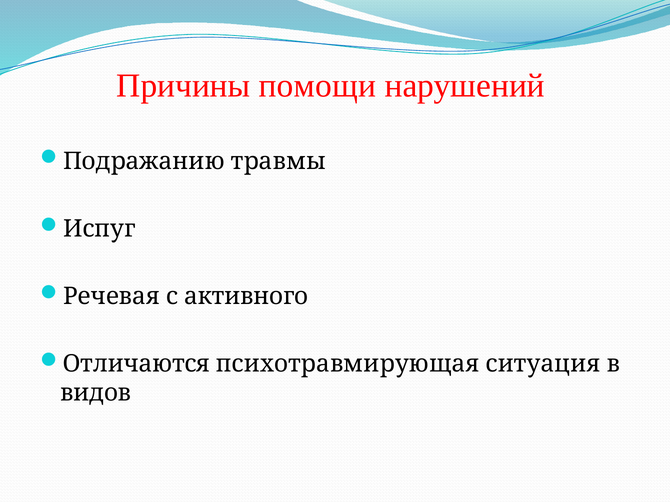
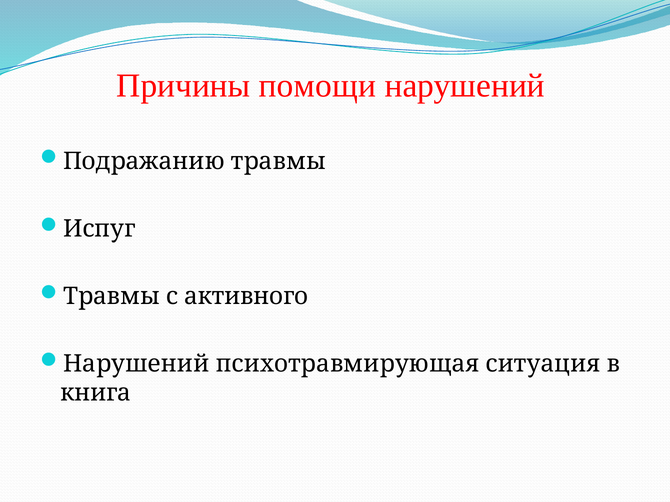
Речевая at (111, 297): Речевая -> Травмы
Отличаются at (136, 364): Отличаются -> Нарушений
видов: видов -> книга
